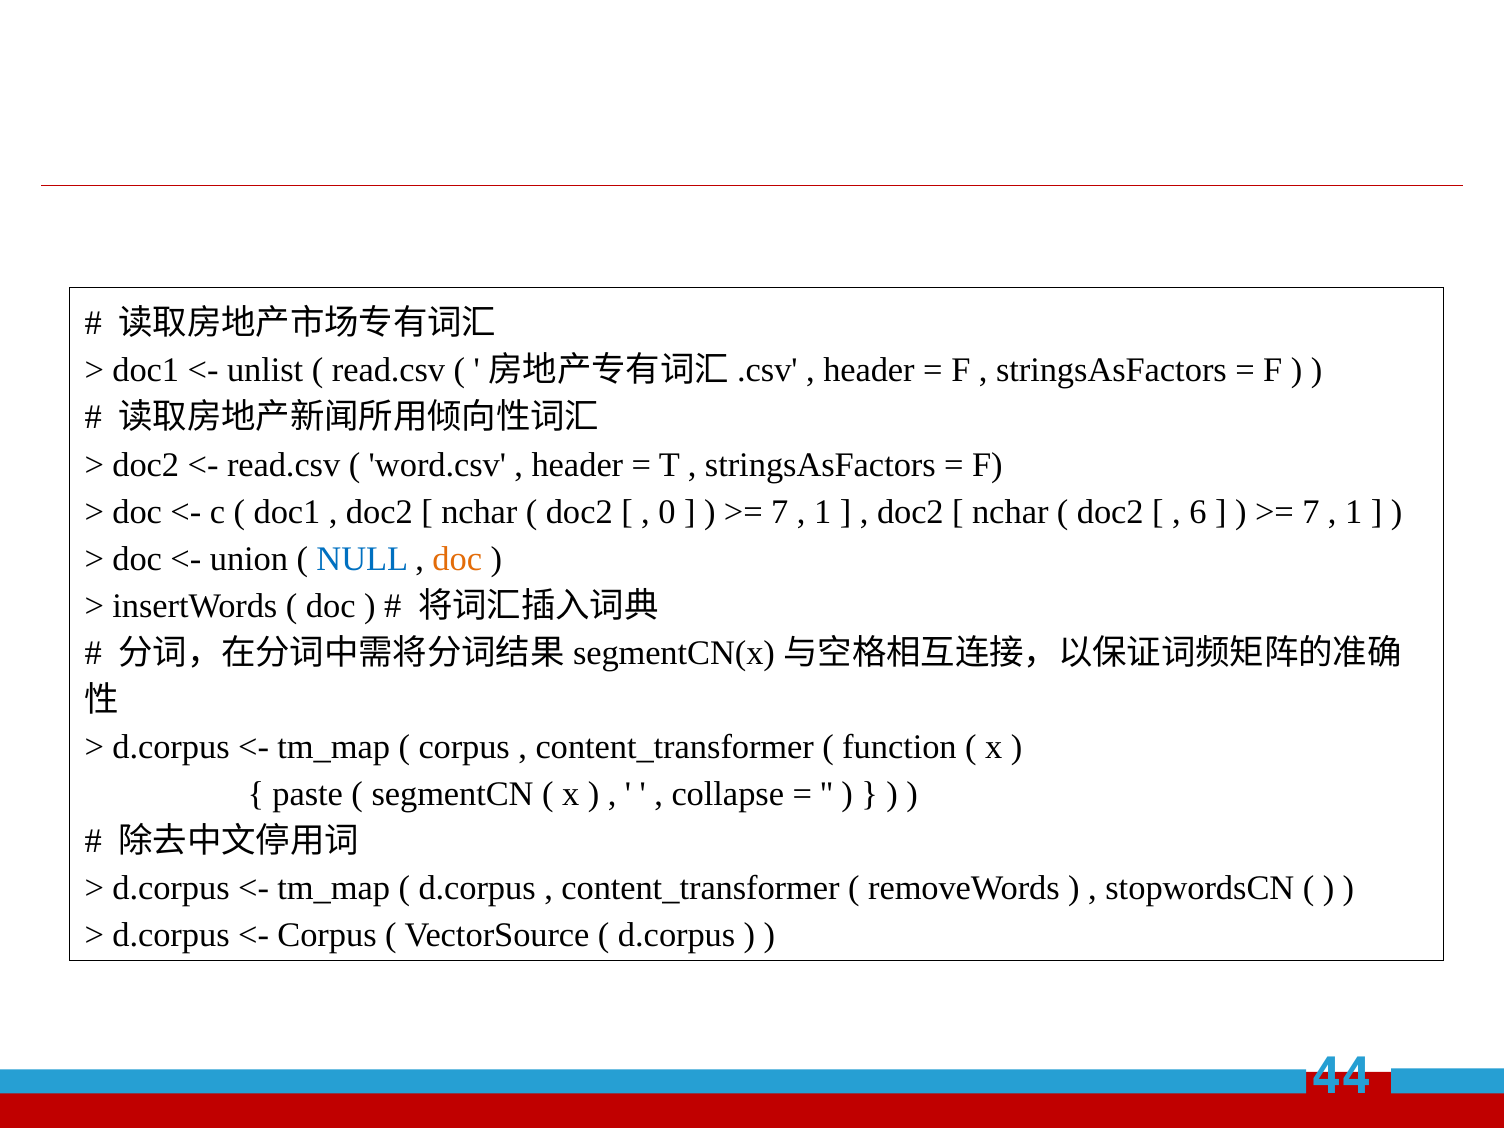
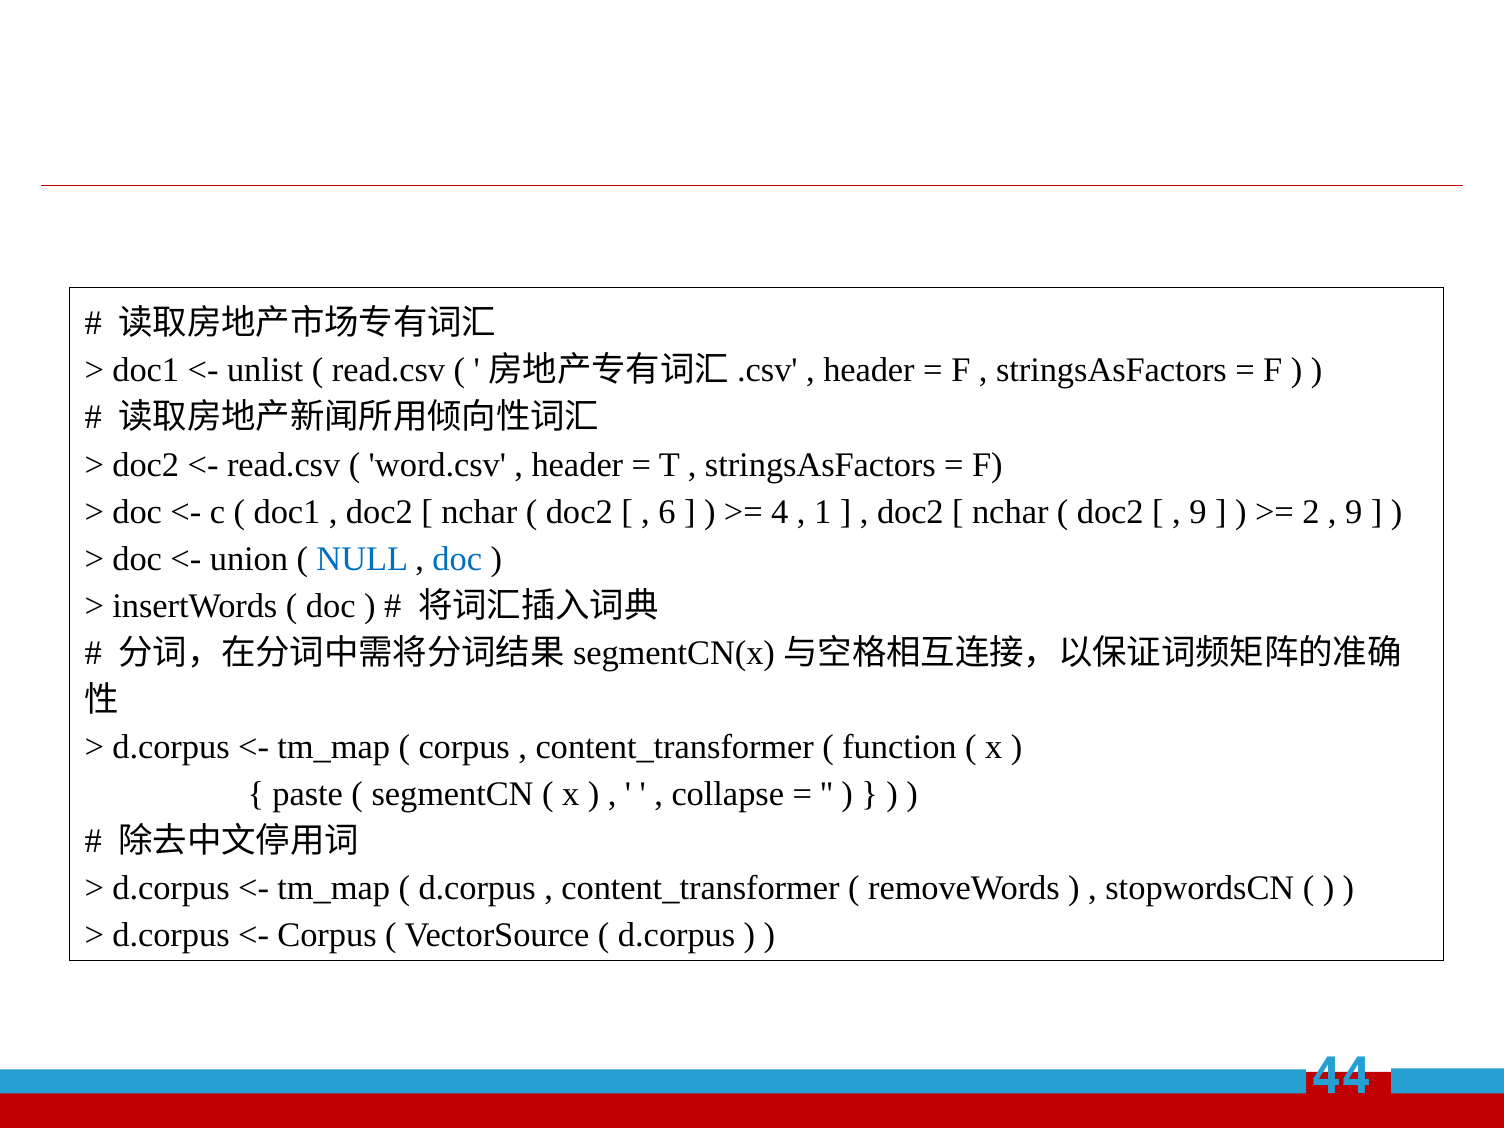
0: 0 -> 6
7 at (780, 512): 7 -> 4
6 at (1198, 512): 6 -> 9
7 at (1311, 512): 7 -> 2
1 at (1354, 512): 1 -> 9
doc at (457, 559) colour: orange -> blue
